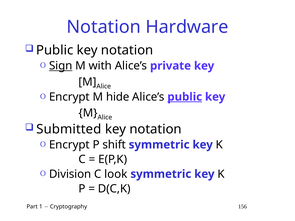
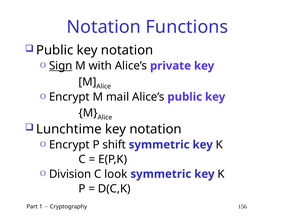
Hardware: Hardware -> Functions
hide: hide -> mail
public at (185, 97) underline: present -> none
Submitted: Submitted -> Lunchtime
